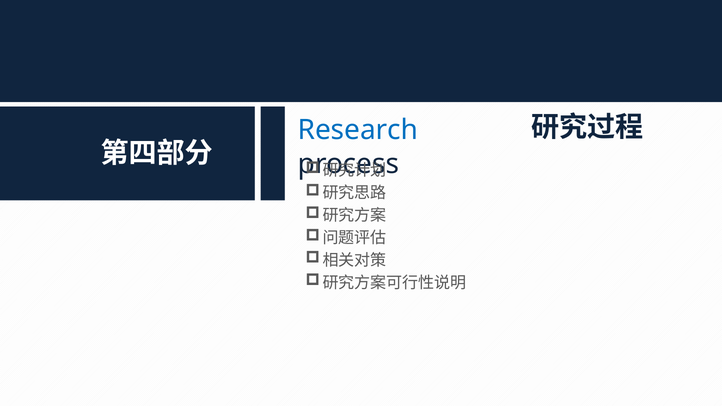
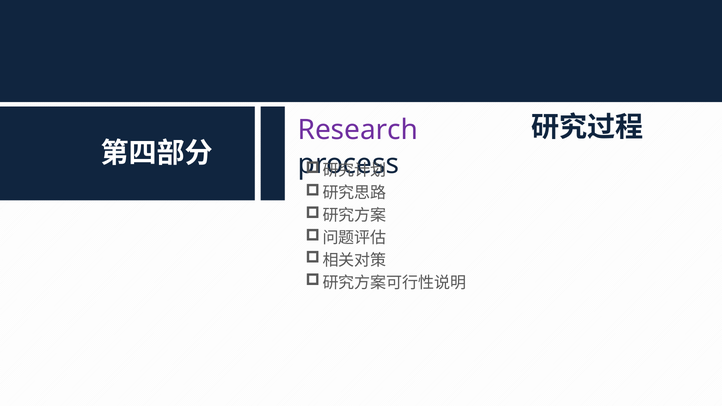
Research colour: blue -> purple
